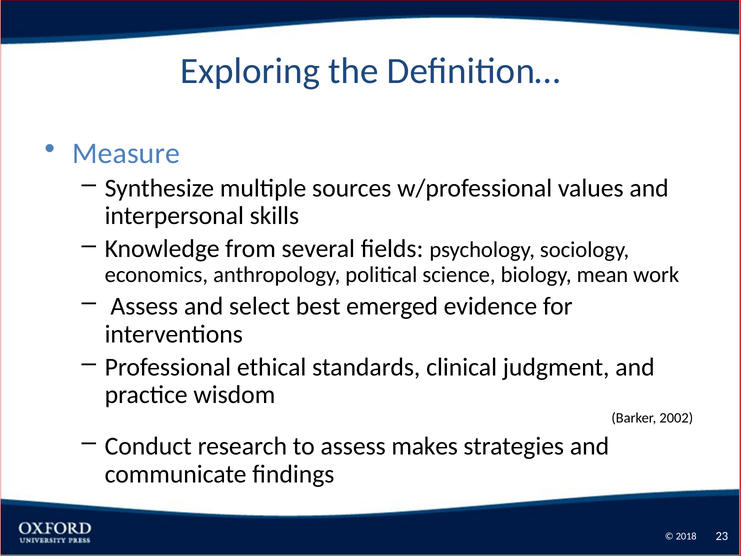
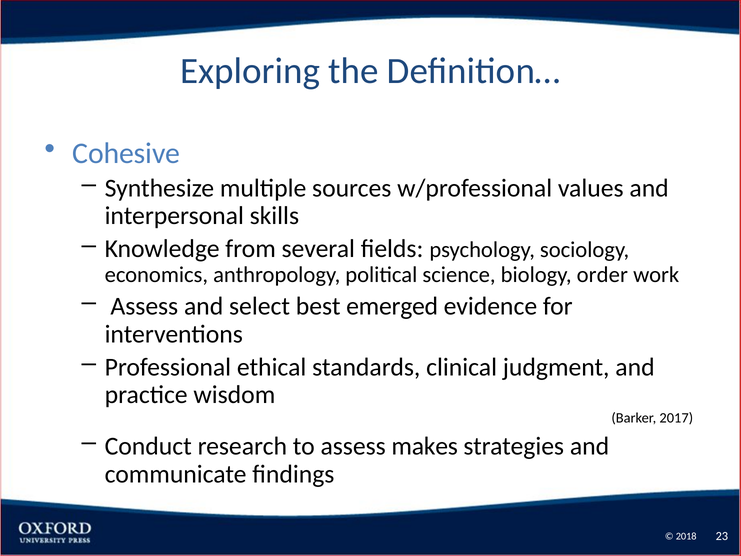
Measure: Measure -> Cohesive
mean: mean -> order
2002: 2002 -> 2017
